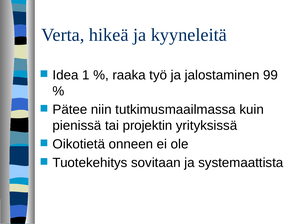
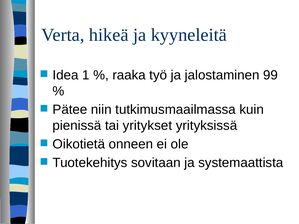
projektin: projektin -> yritykset
